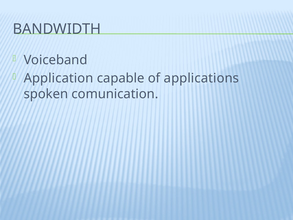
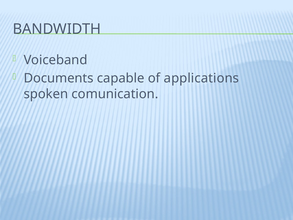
Application: Application -> Documents
